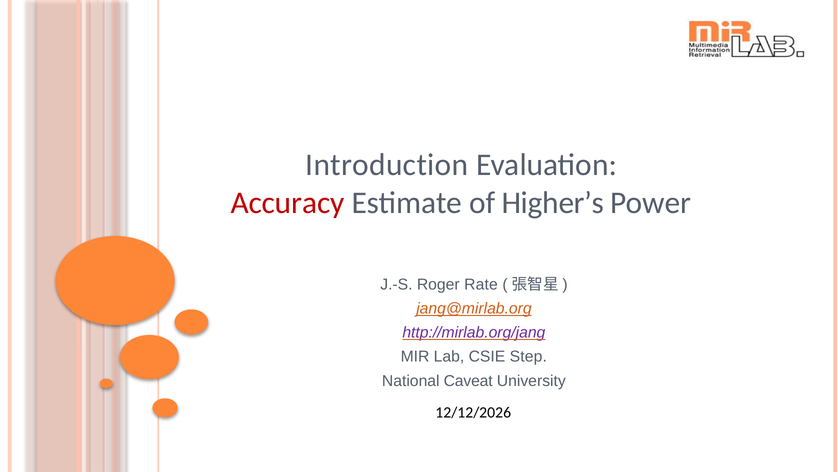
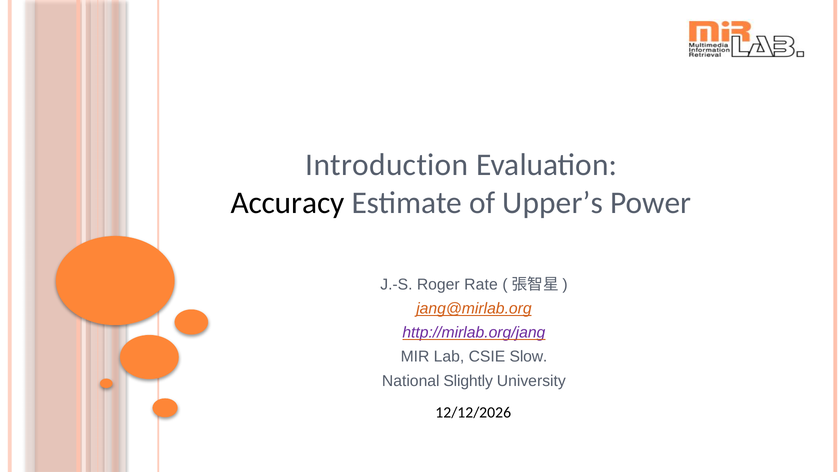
Accuracy colour: red -> black
Higher’s: Higher’s -> Upper’s
Step: Step -> Slow
Caveat: Caveat -> Slightly
